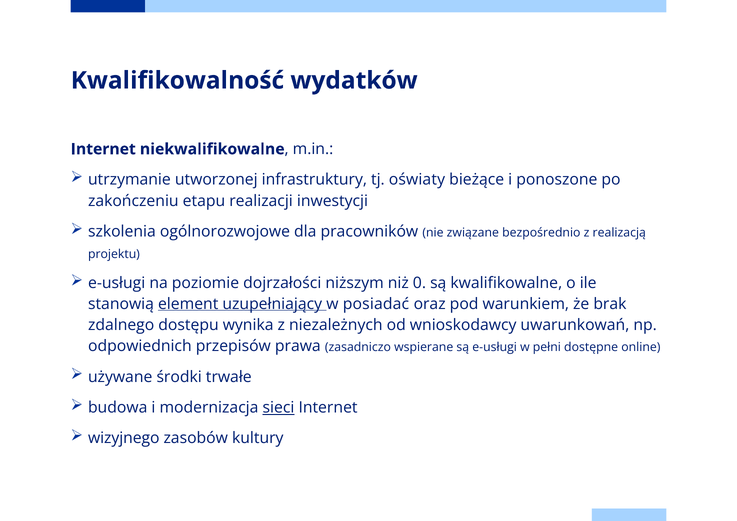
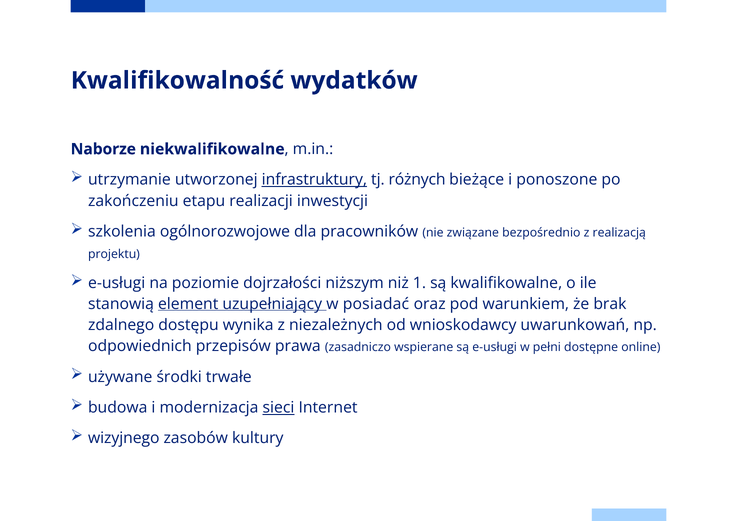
Internet at (103, 149): Internet -> Naborze
infrastruktury underline: none -> present
oświaty: oświaty -> różnych
0: 0 -> 1
